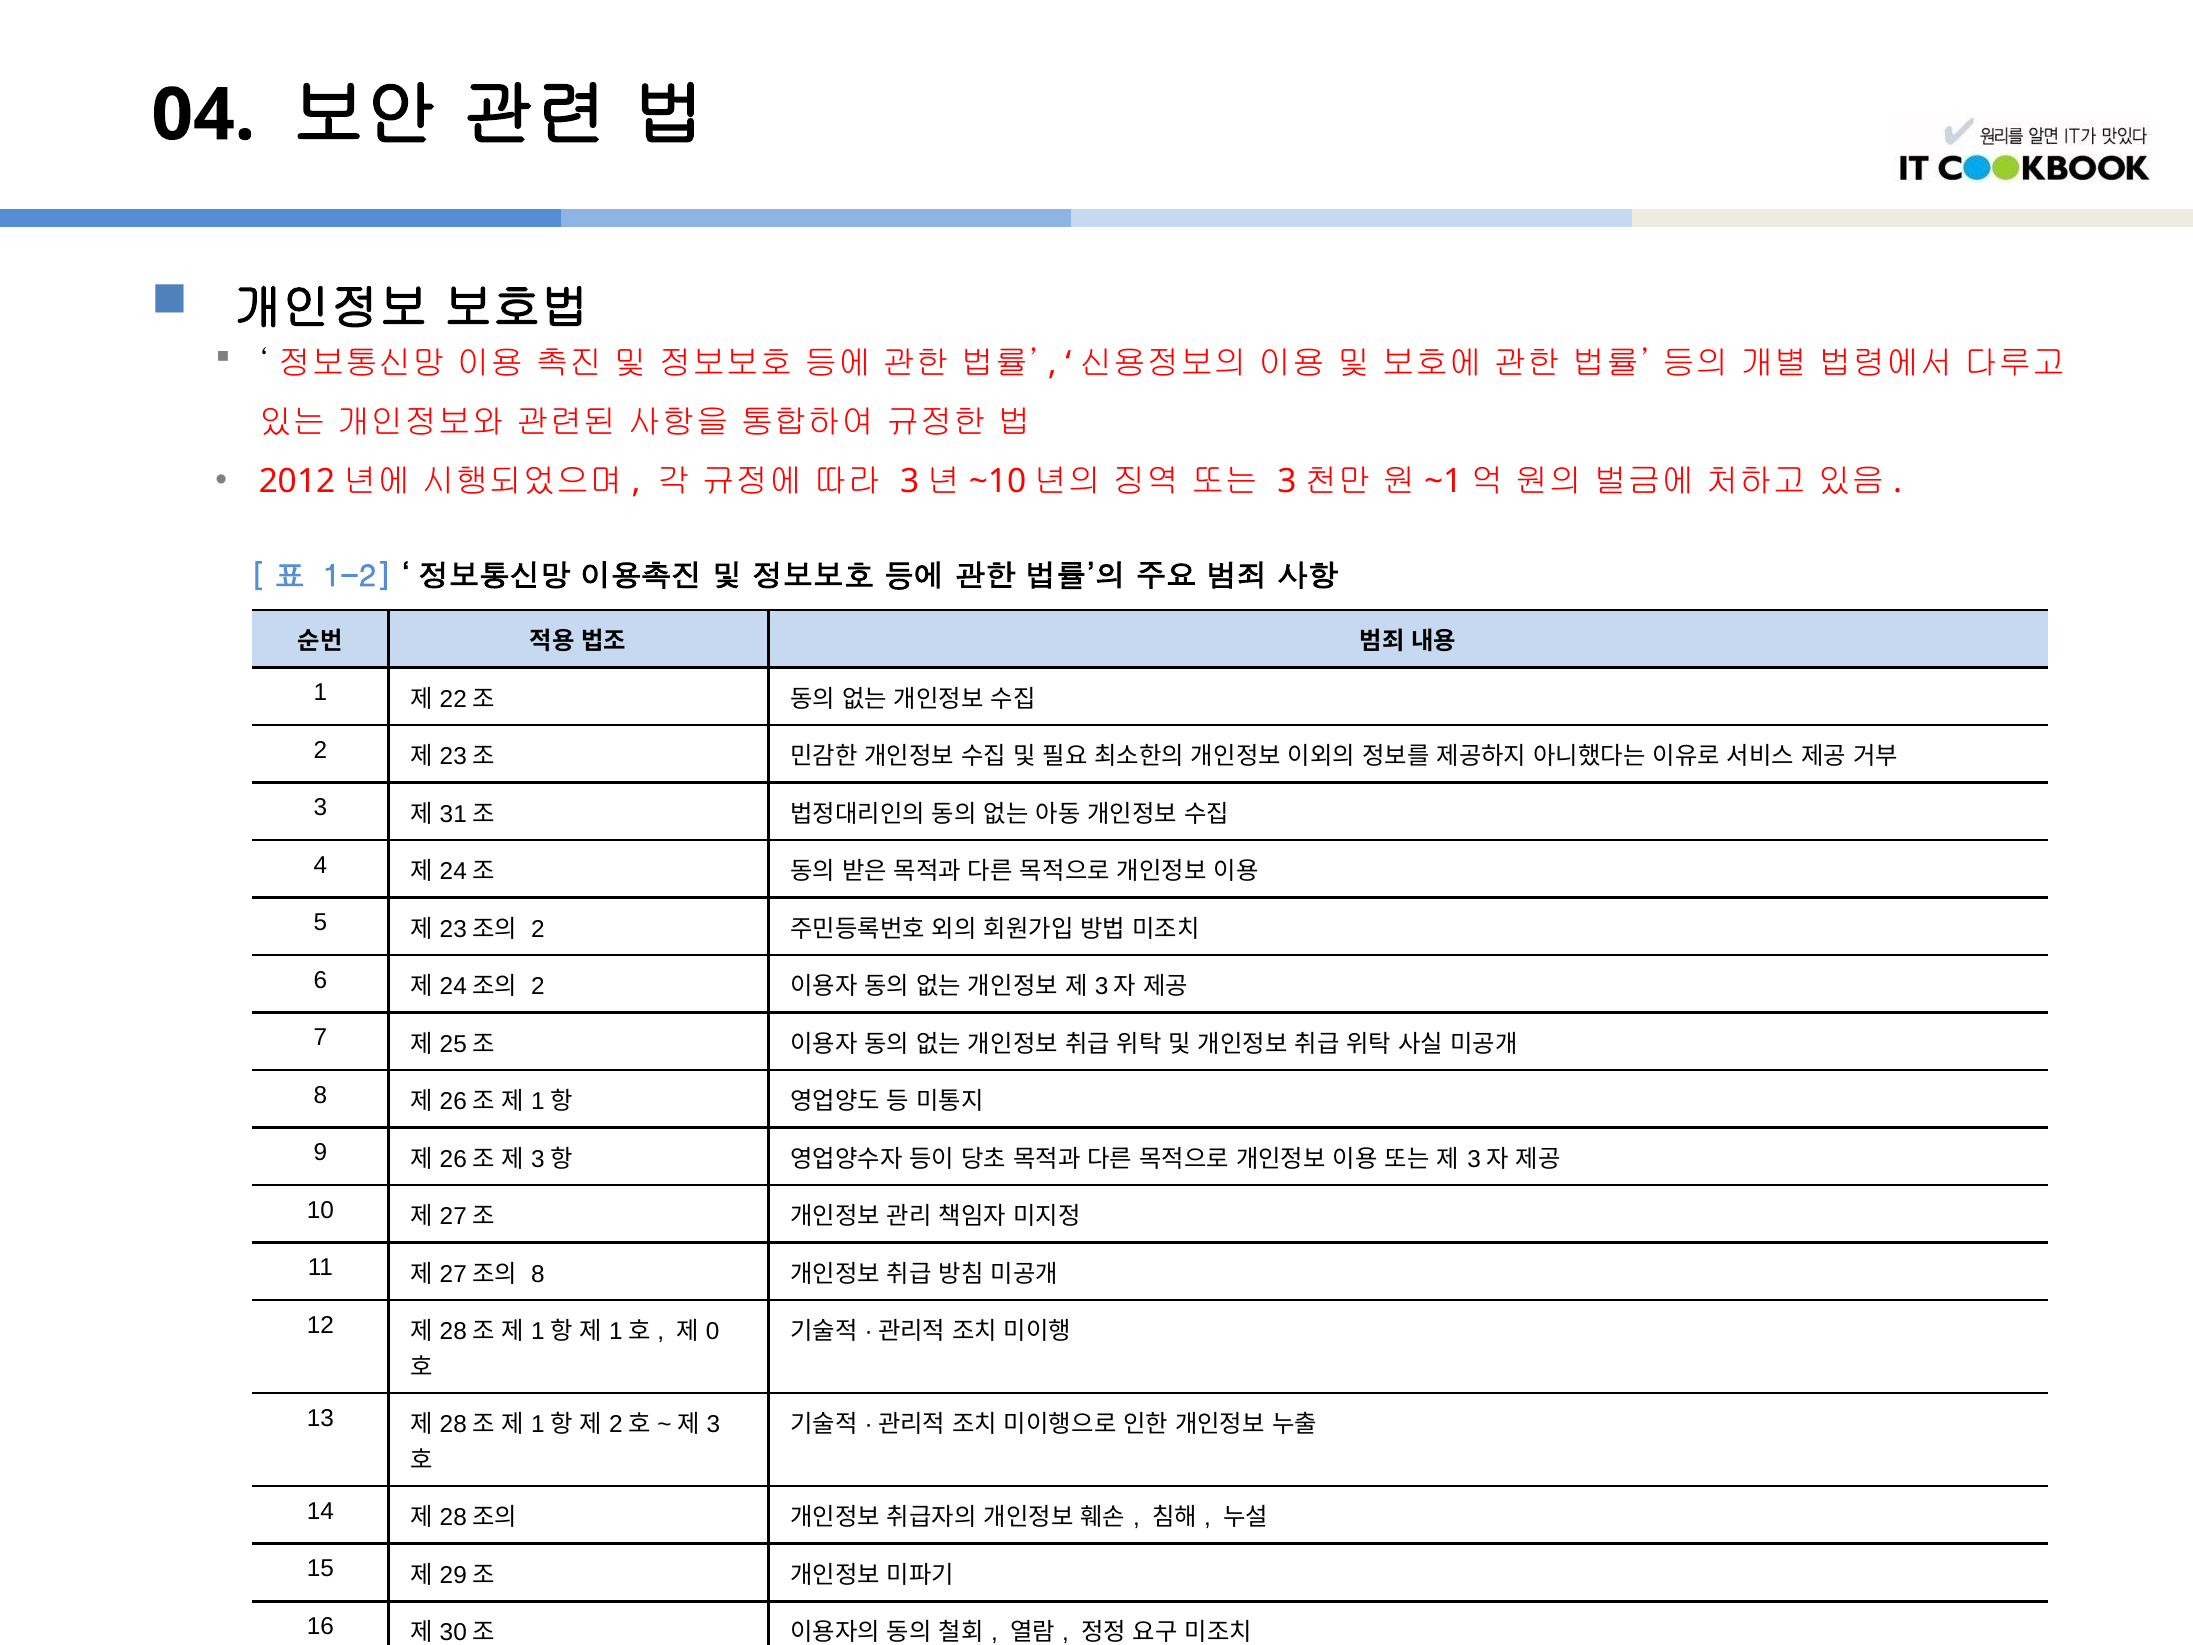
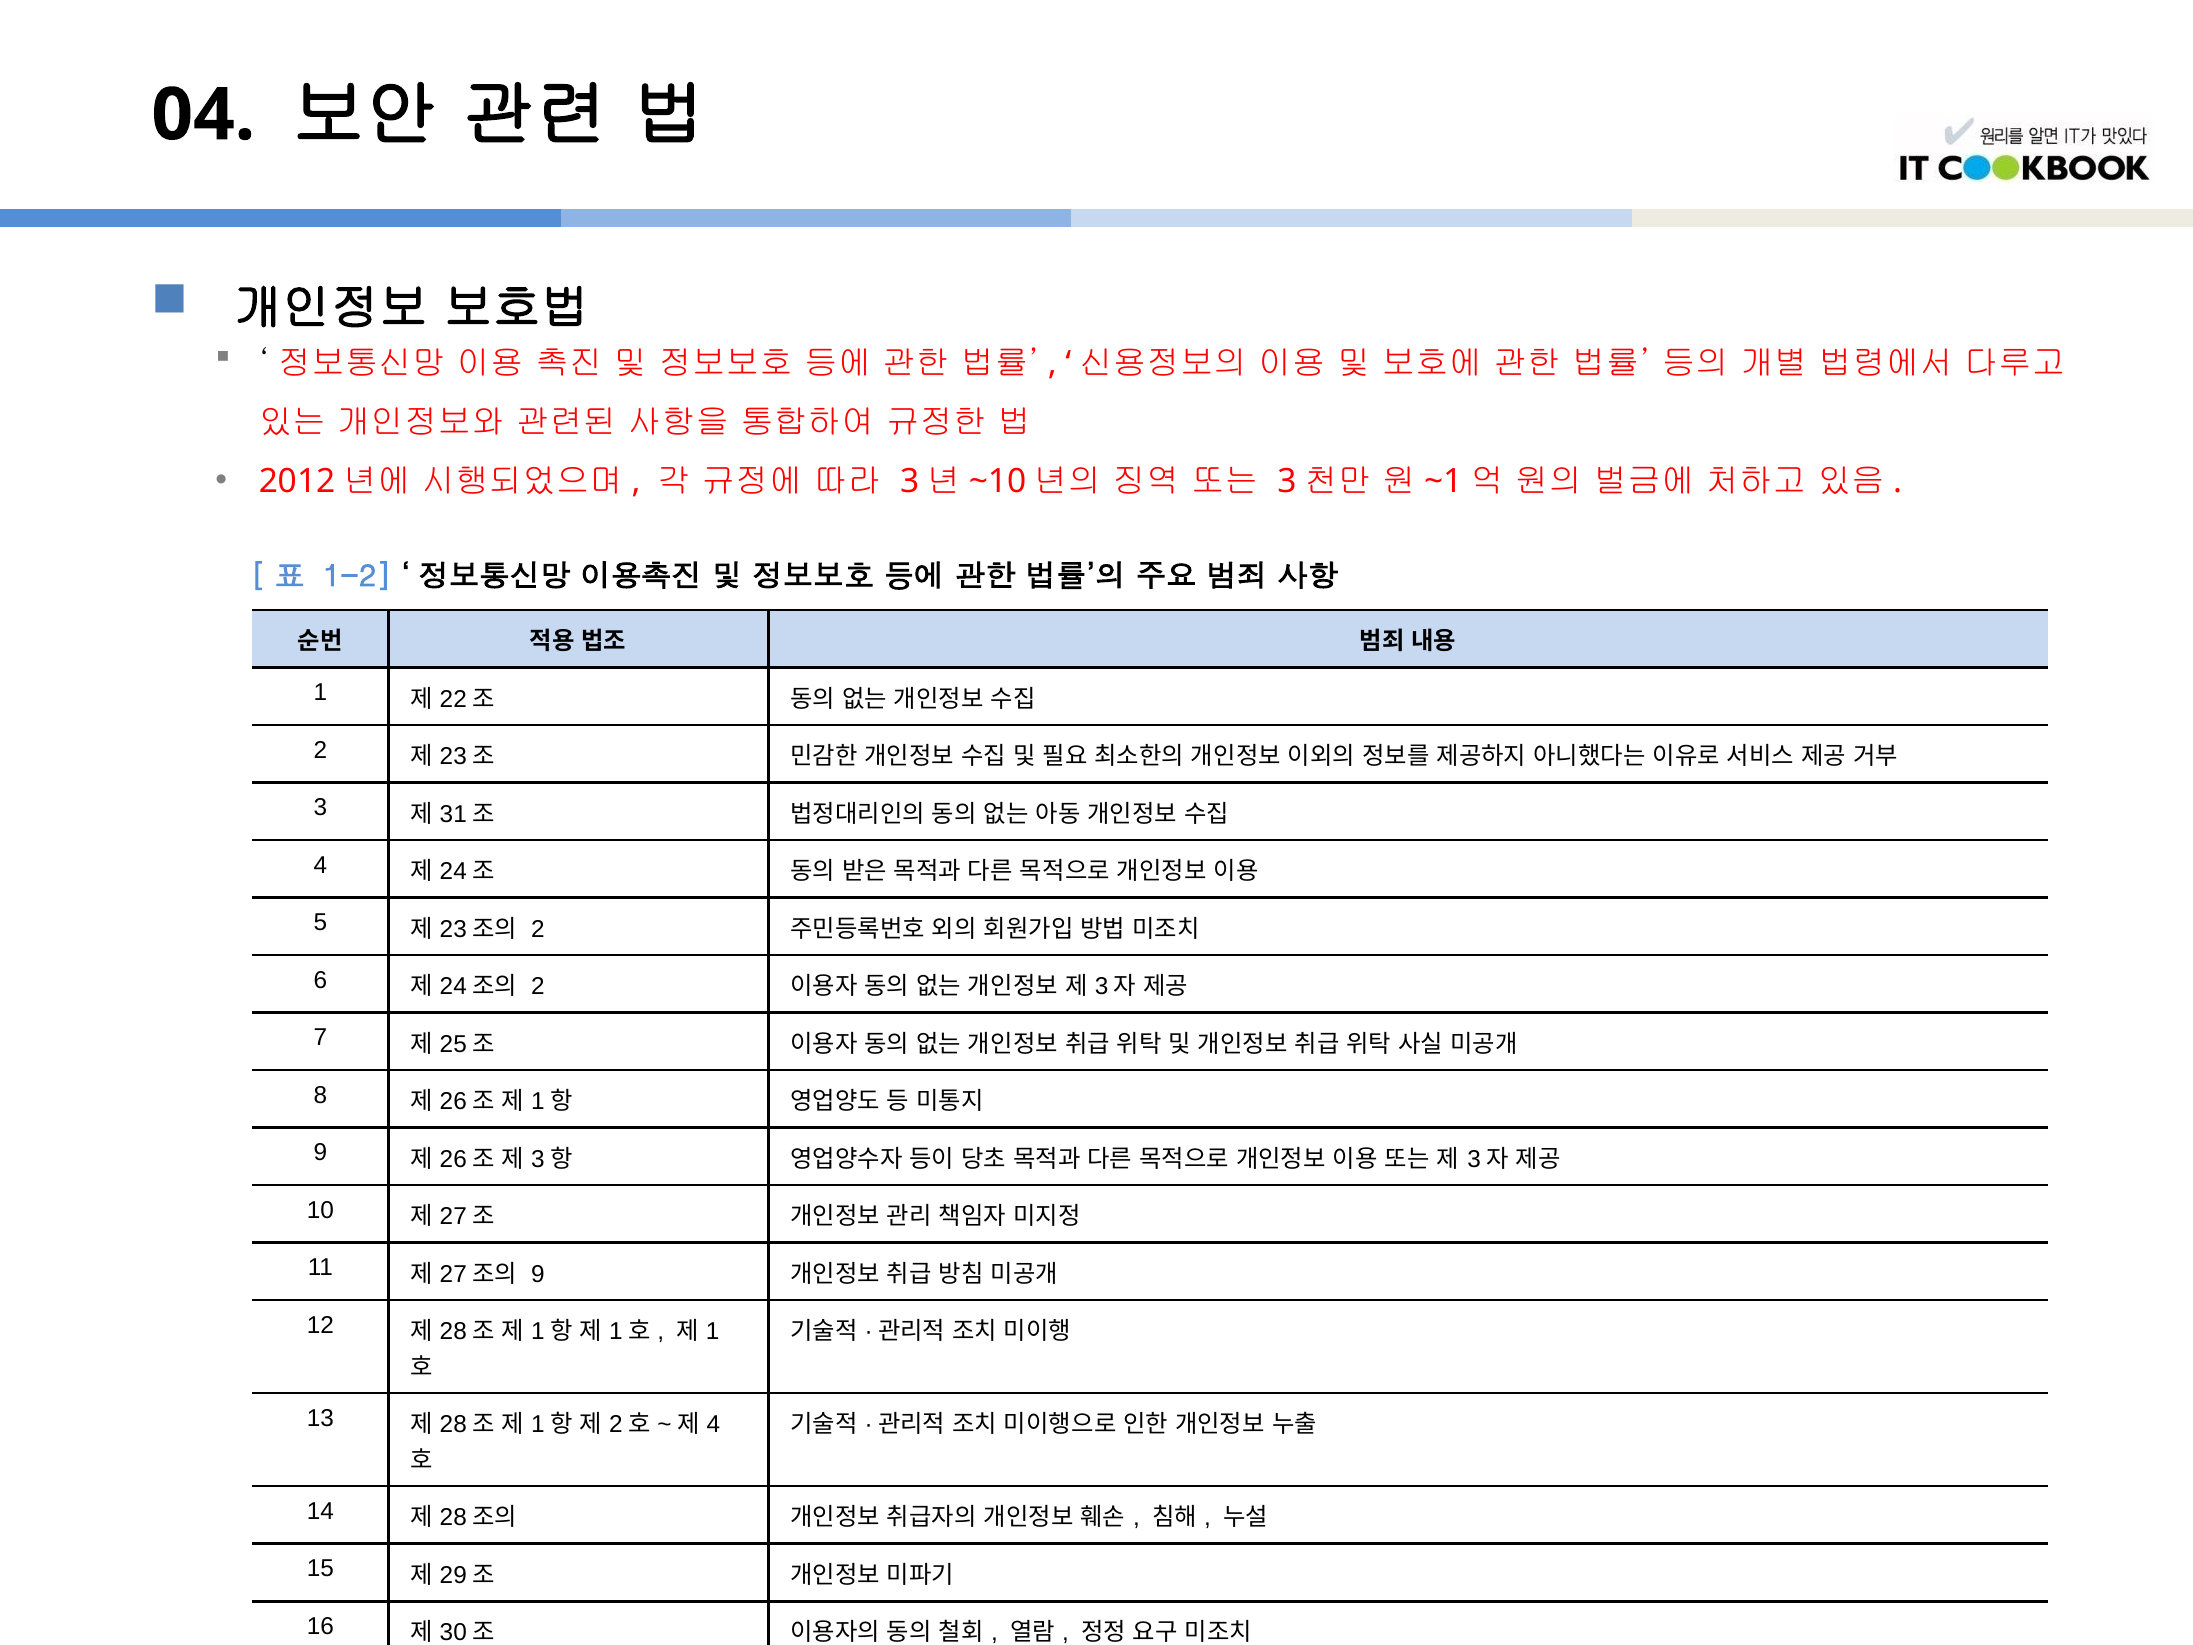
8 at (538, 1274): 8 -> 9
0 at (713, 1331): 0 -> 1
3 at (713, 1424): 3 -> 4
